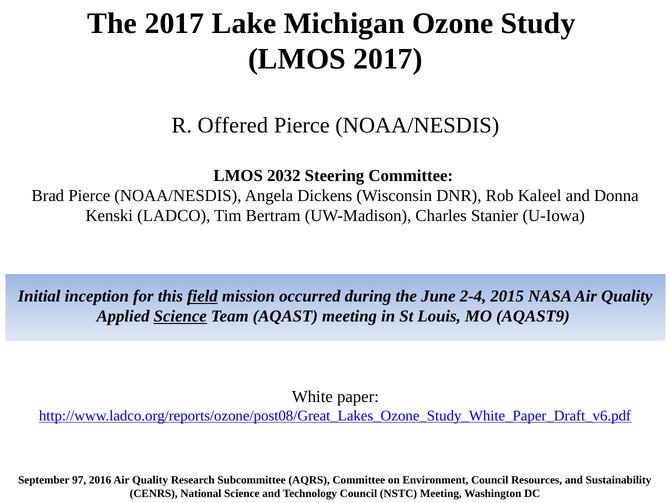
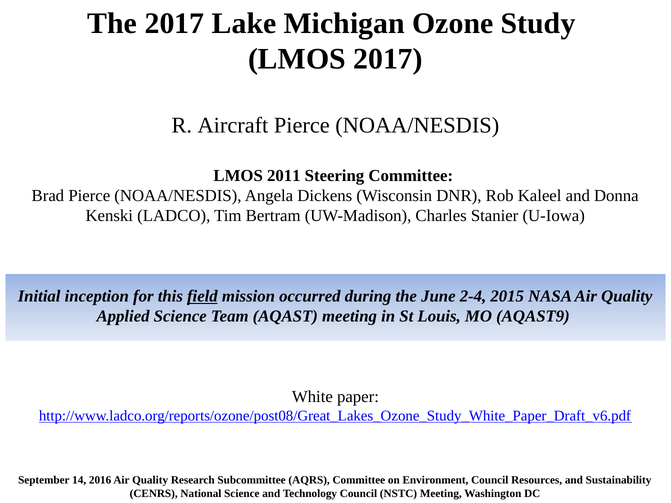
Offered: Offered -> Aircraft
2032: 2032 -> 2011
Science at (180, 316) underline: present -> none
97: 97 -> 14
